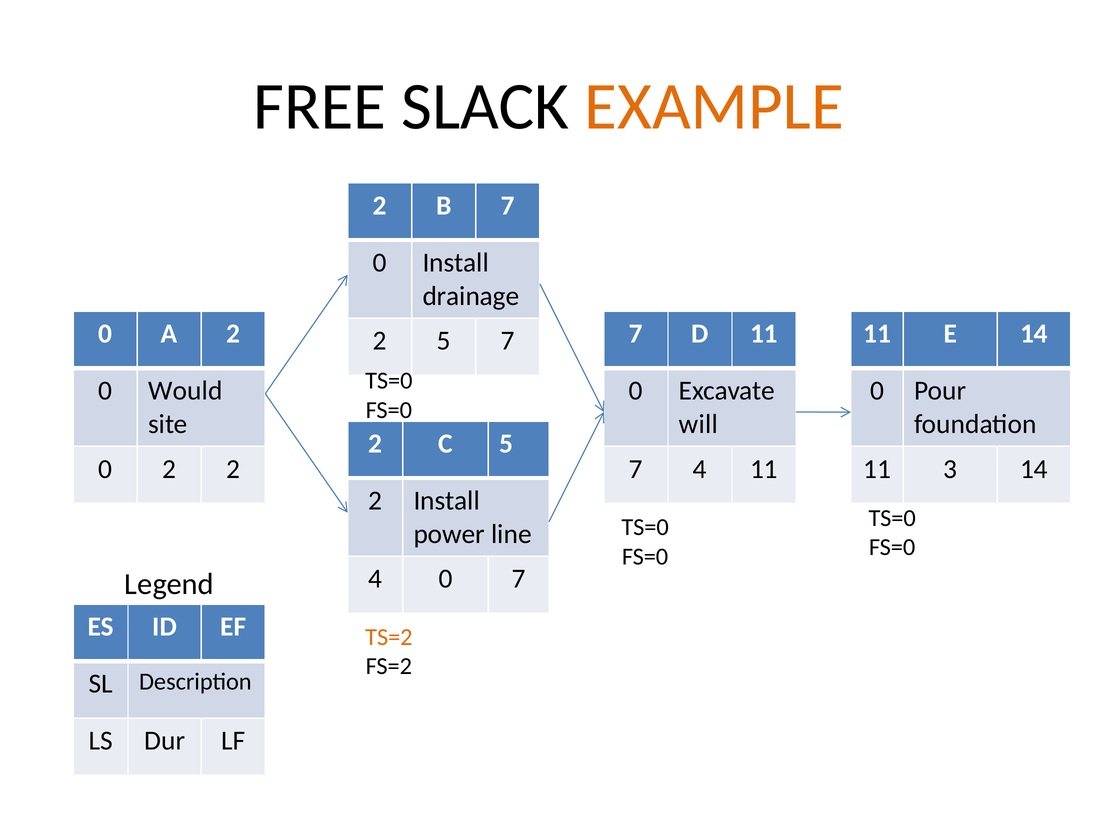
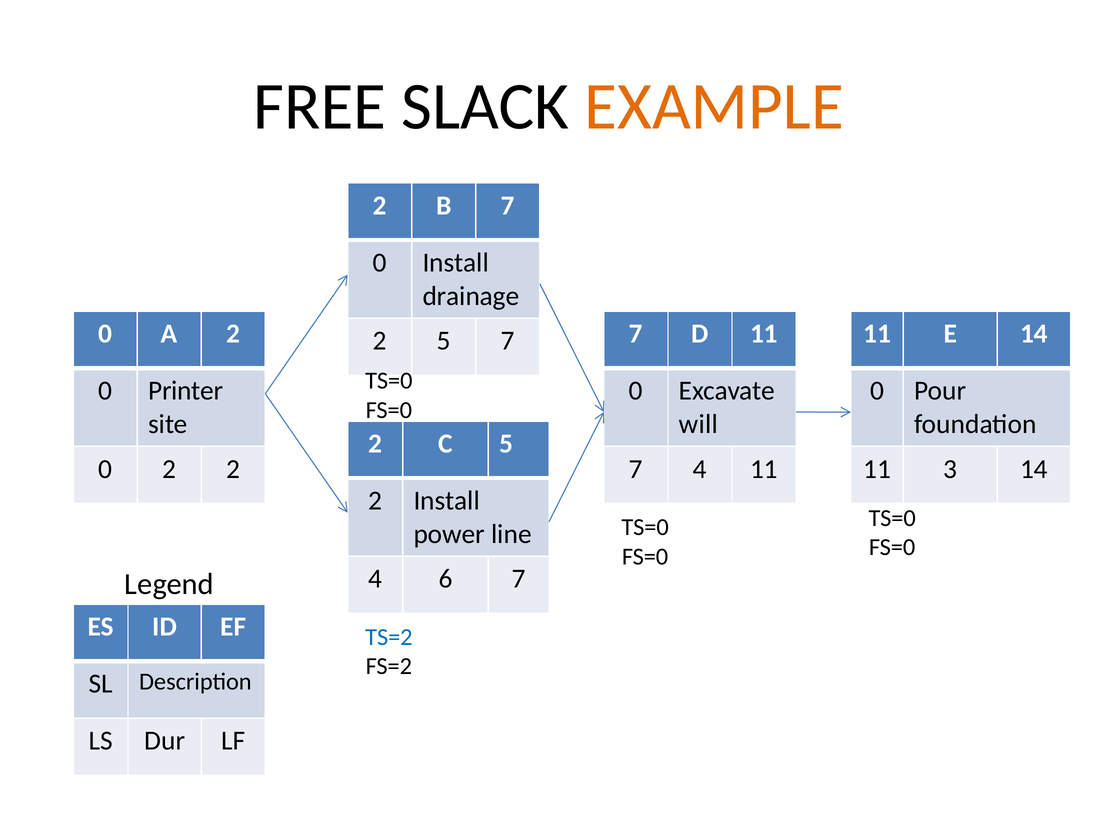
Would: Would -> Printer
4 0: 0 -> 6
TS=2 colour: orange -> blue
